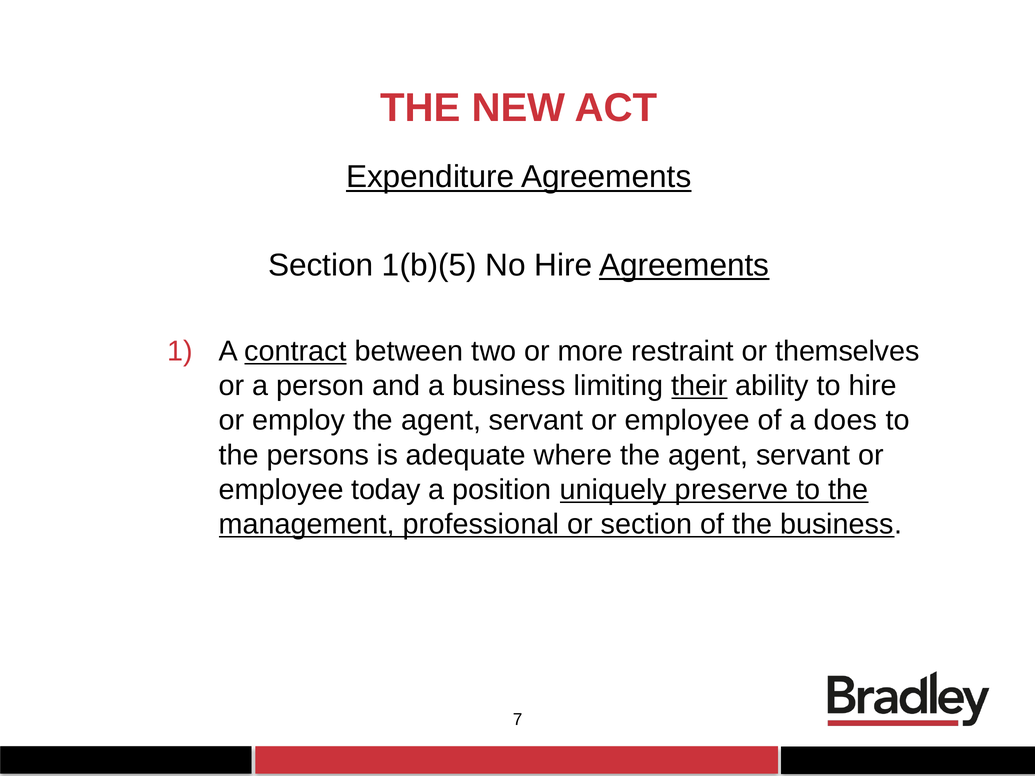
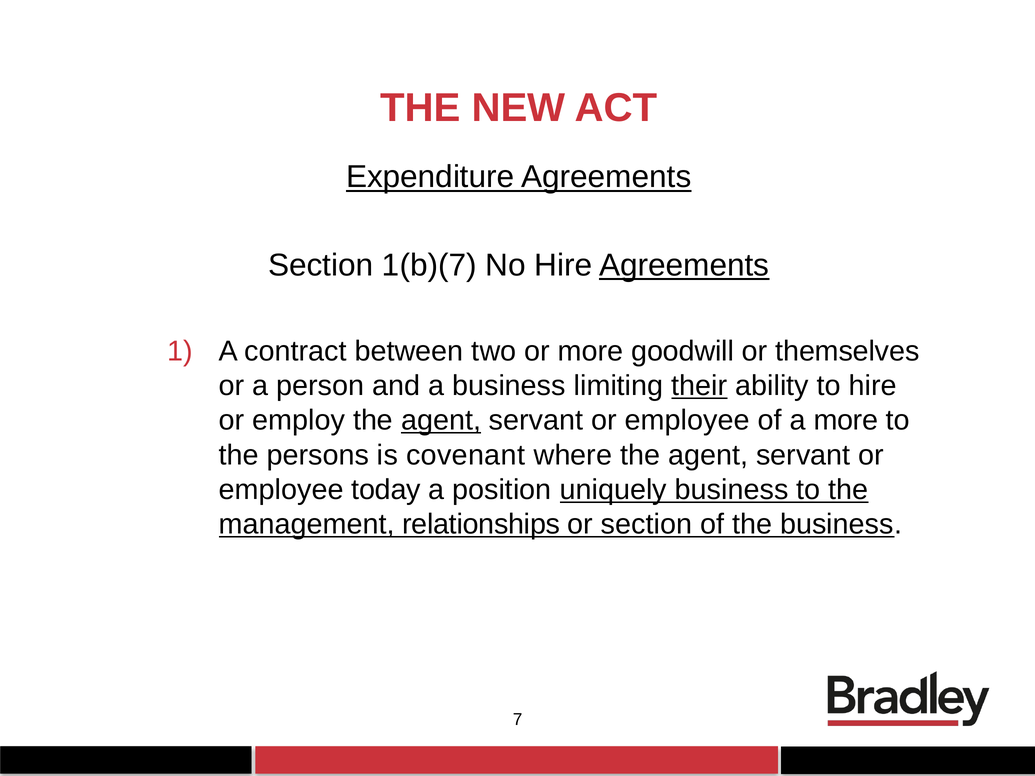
1(b)(5: 1(b)(5 -> 1(b)(7
contract underline: present -> none
restraint: restraint -> goodwill
agent at (441, 421) underline: none -> present
a does: does -> more
adequate: adequate -> covenant
uniquely preserve: preserve -> business
professional: professional -> relationships
